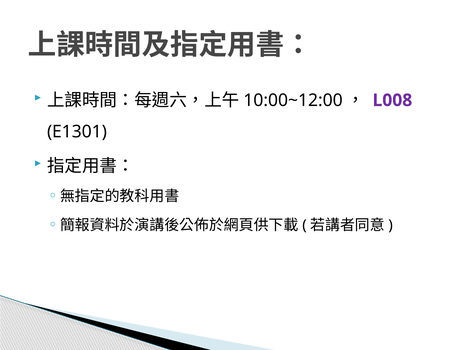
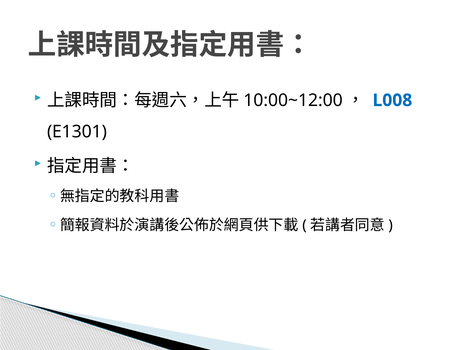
L008 colour: purple -> blue
